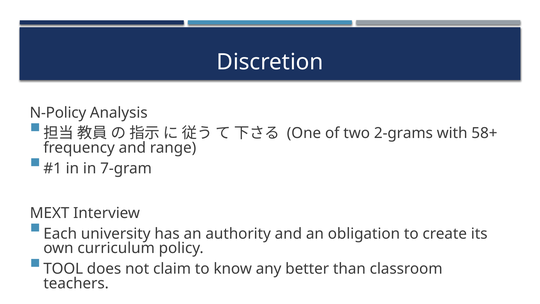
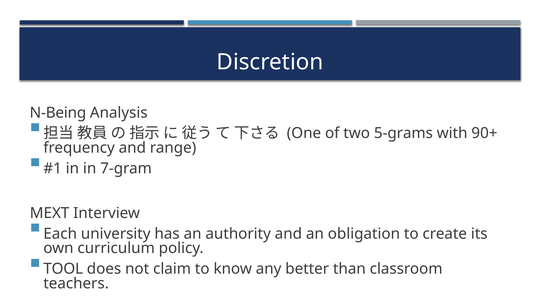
N-Policy: N-Policy -> N-Being
2-grams: 2-grams -> 5-grams
58+: 58+ -> 90+
